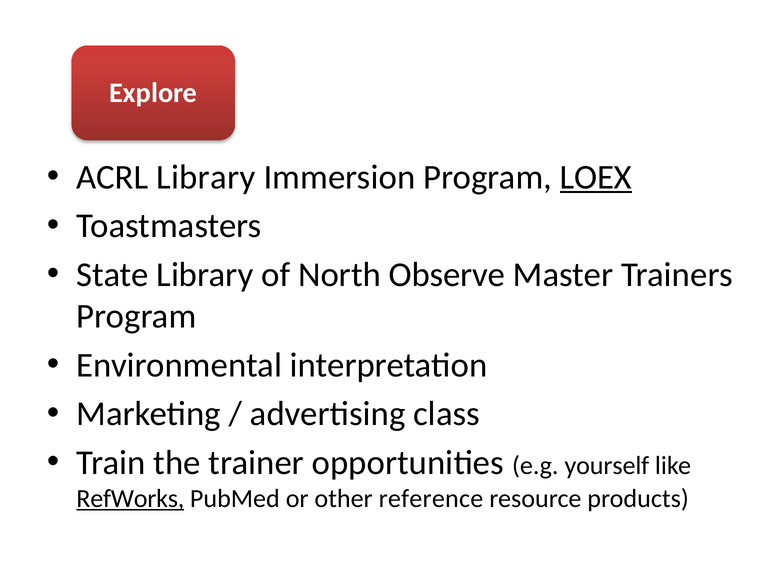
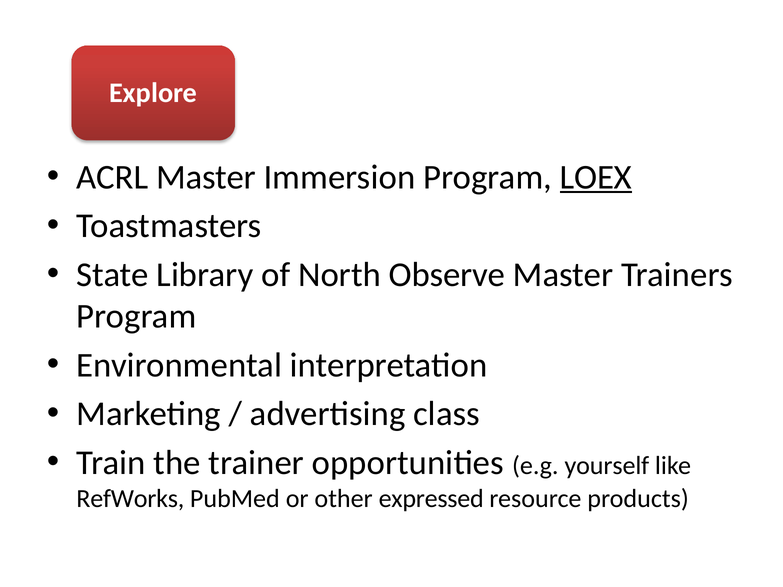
ACRL Library: Library -> Master
RefWorks underline: present -> none
reference: reference -> expressed
